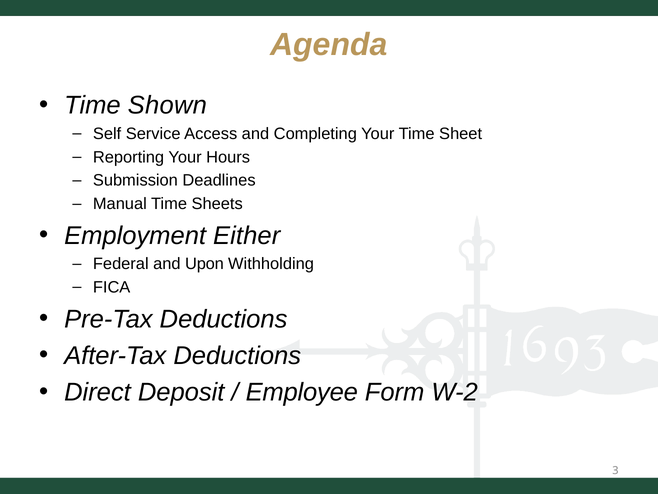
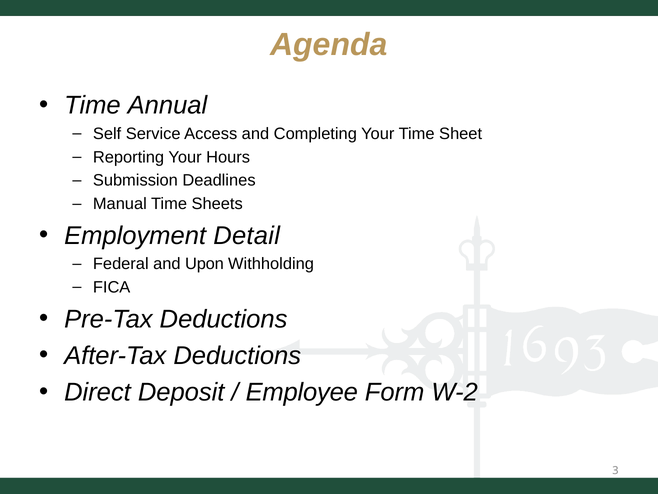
Shown: Shown -> Annual
Either: Either -> Detail
